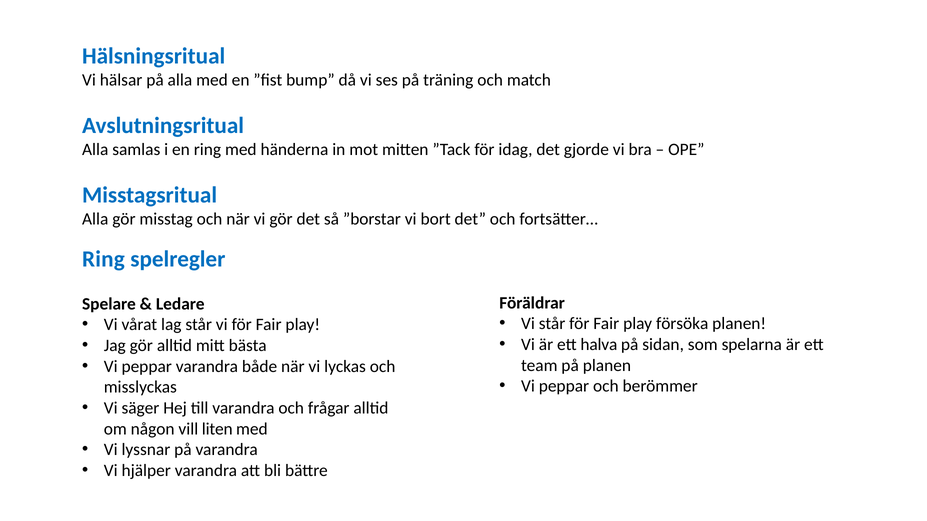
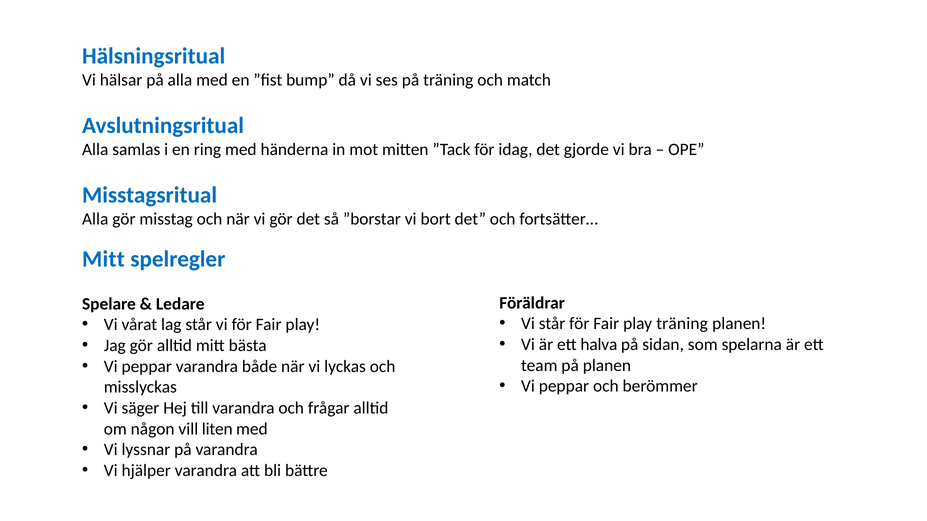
Ring at (103, 259): Ring -> Mitt
play försöka: försöka -> träning
